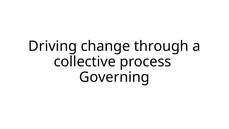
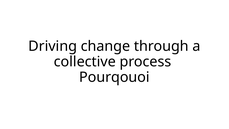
Governing: Governing -> Pourqouoi
